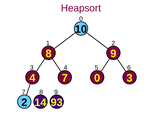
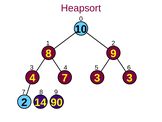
7 0: 0 -> 3
93: 93 -> 90
